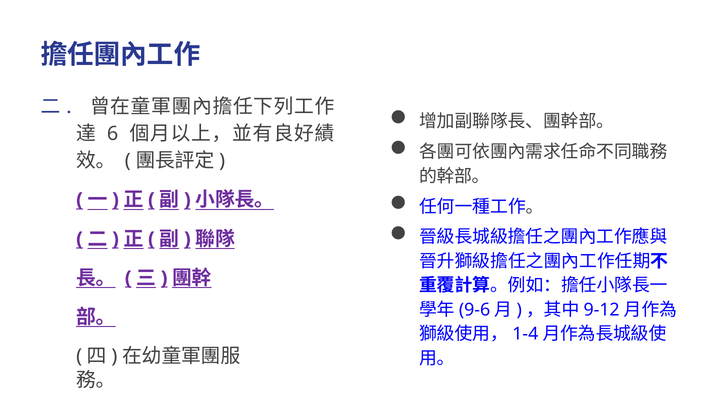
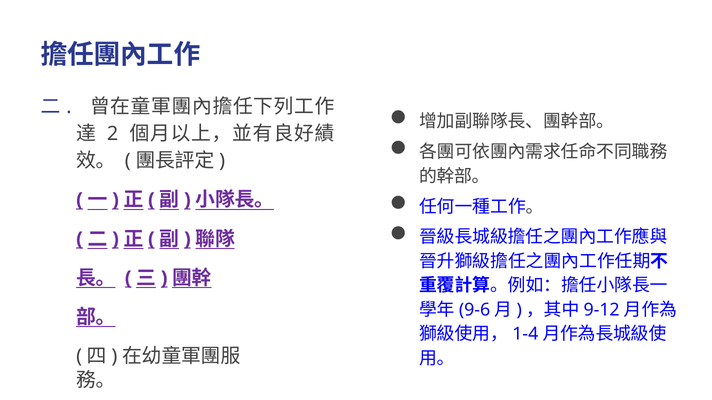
6: 6 -> 2
